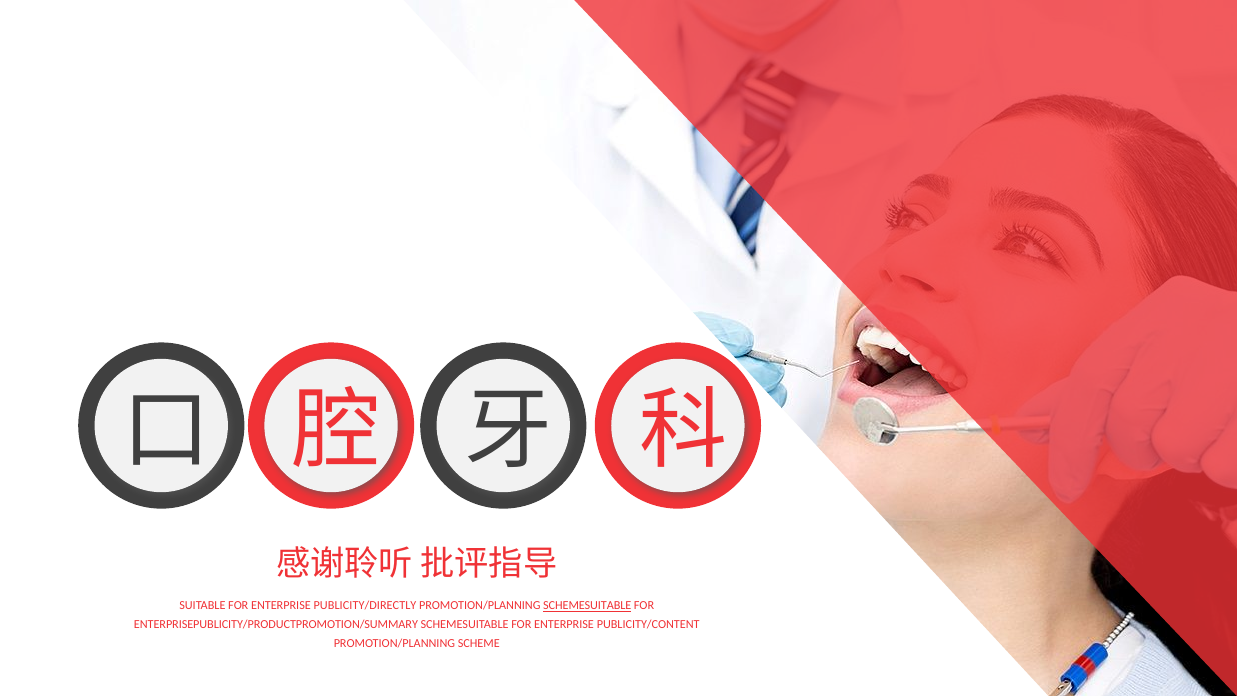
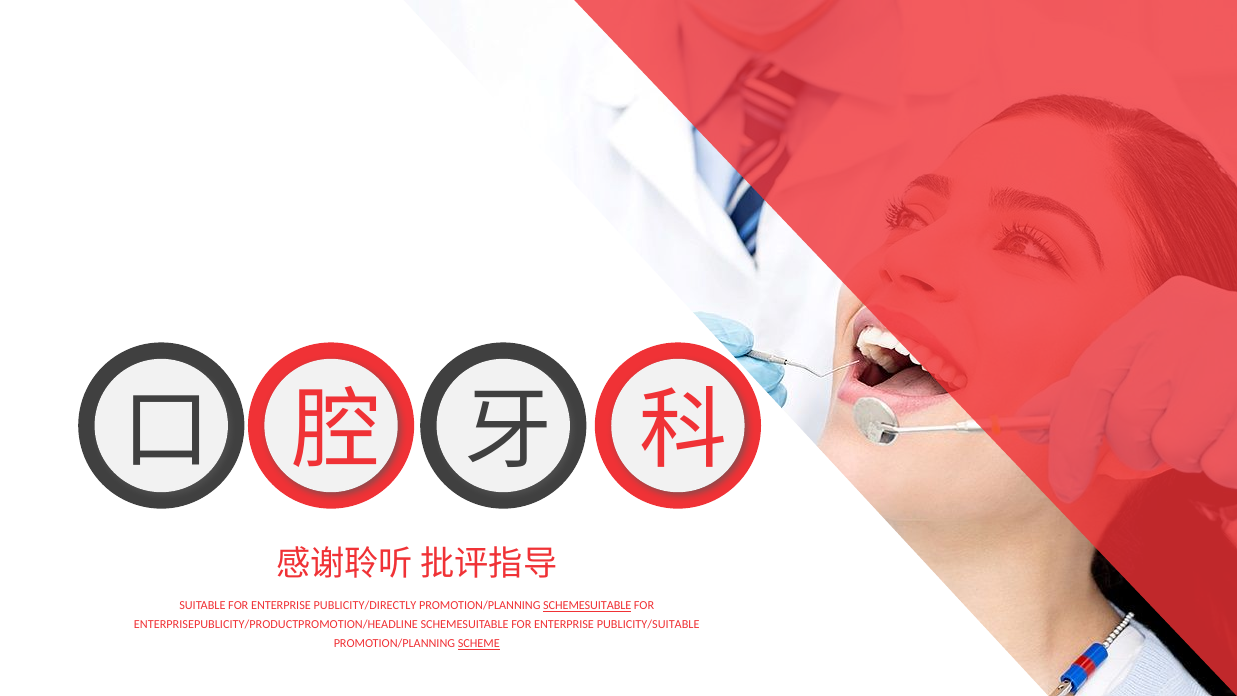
ENTERPRISEPUBLICITY/PRODUCTPROMOTION/SUMMARY: ENTERPRISEPUBLICITY/PRODUCTPROMOTION/SUMMARY -> ENTERPRISEPUBLICITY/PRODUCTPROMOTION/HEADLINE
PUBLICITY/CONTENT: PUBLICITY/CONTENT -> PUBLICITY/SUITABLE
SCHEME underline: none -> present
